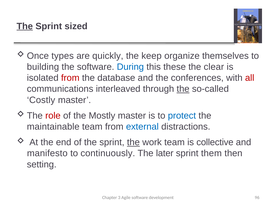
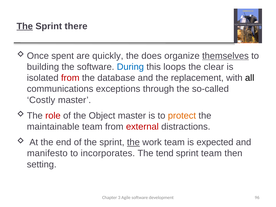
sized: sized -> there
types: types -> spent
keep: keep -> does
themselves underline: none -> present
these: these -> loops
conferences: conferences -> replacement
all colour: red -> black
interleaved: interleaved -> exceptions
the at (183, 89) underline: present -> none
Mostly: Mostly -> Object
protect colour: blue -> orange
external colour: blue -> red
collective: collective -> expected
continuously: continuously -> incorporates
later: later -> tend
sprint them: them -> team
